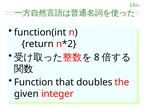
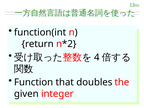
8: 8 -> 4
